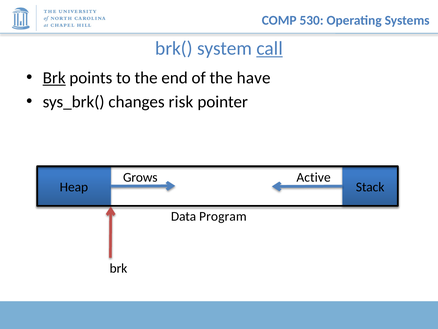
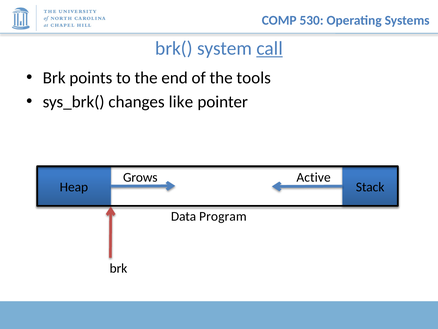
Brk at (54, 78) underline: present -> none
have: have -> tools
risk: risk -> like
